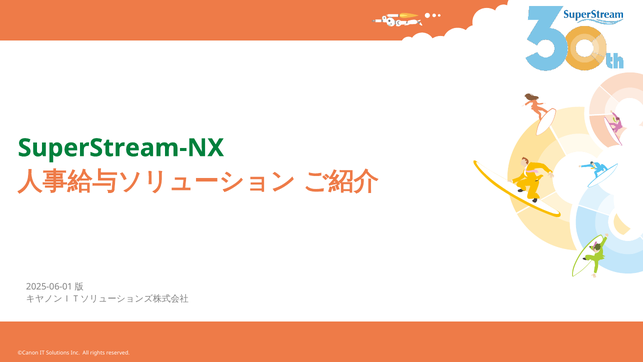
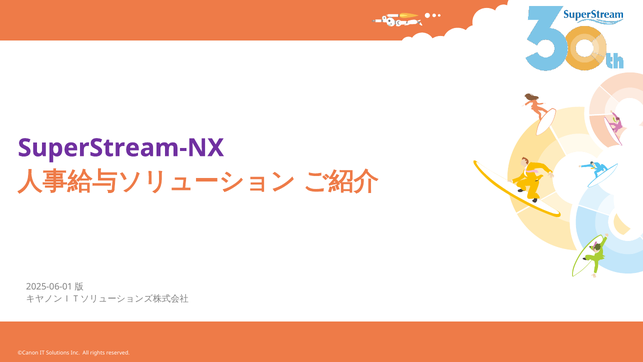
SuperStream-NX colour: green -> purple
